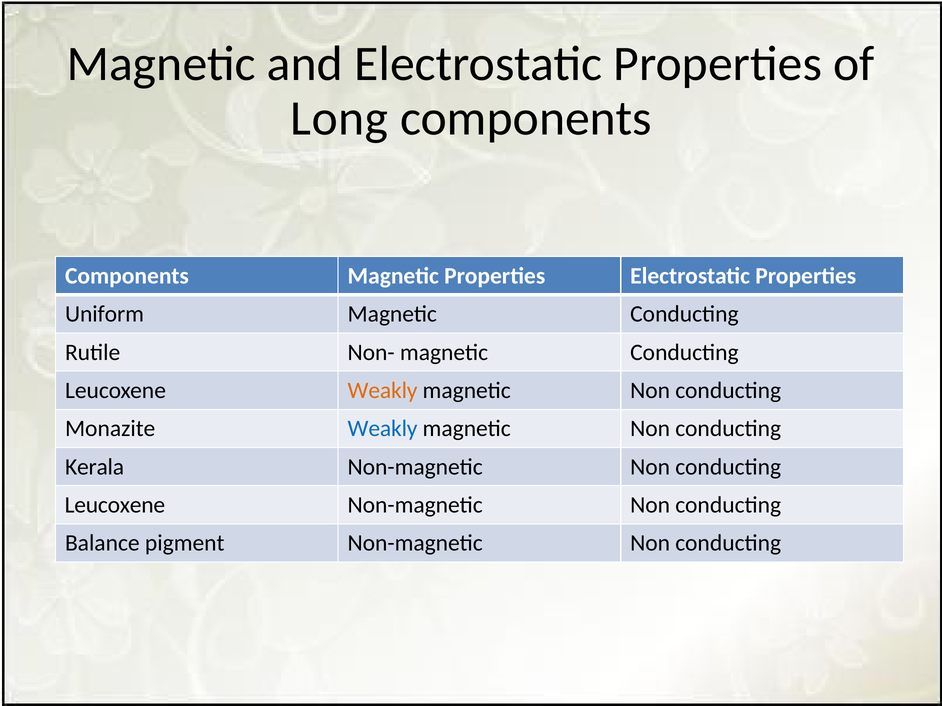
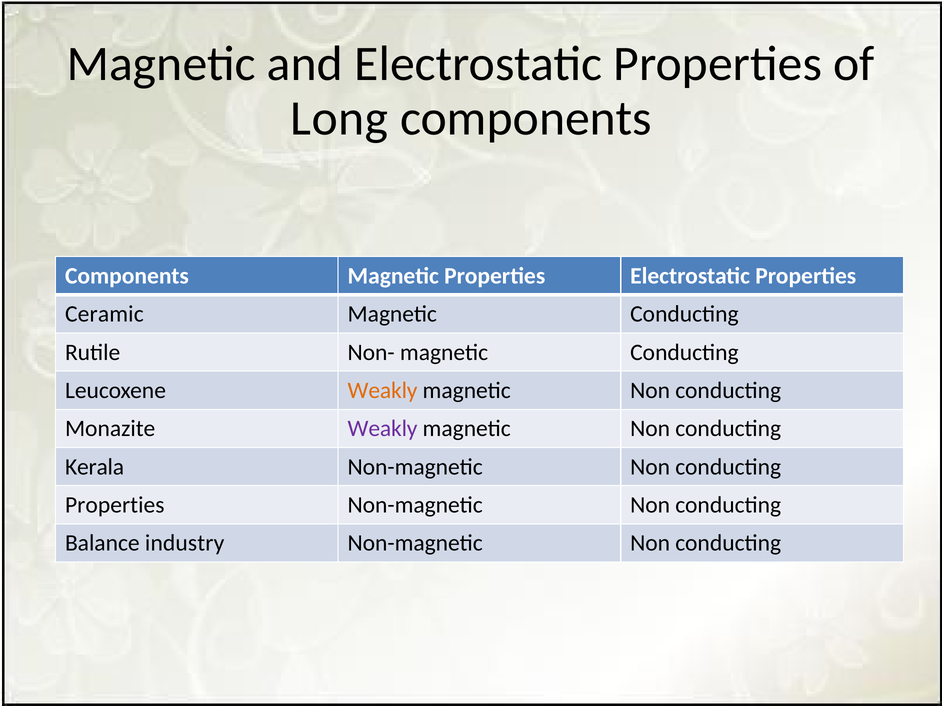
Uniform: Uniform -> Ceramic
Weakly at (383, 429) colour: blue -> purple
Leucoxene at (115, 505): Leucoxene -> Properties
pigment: pigment -> industry
